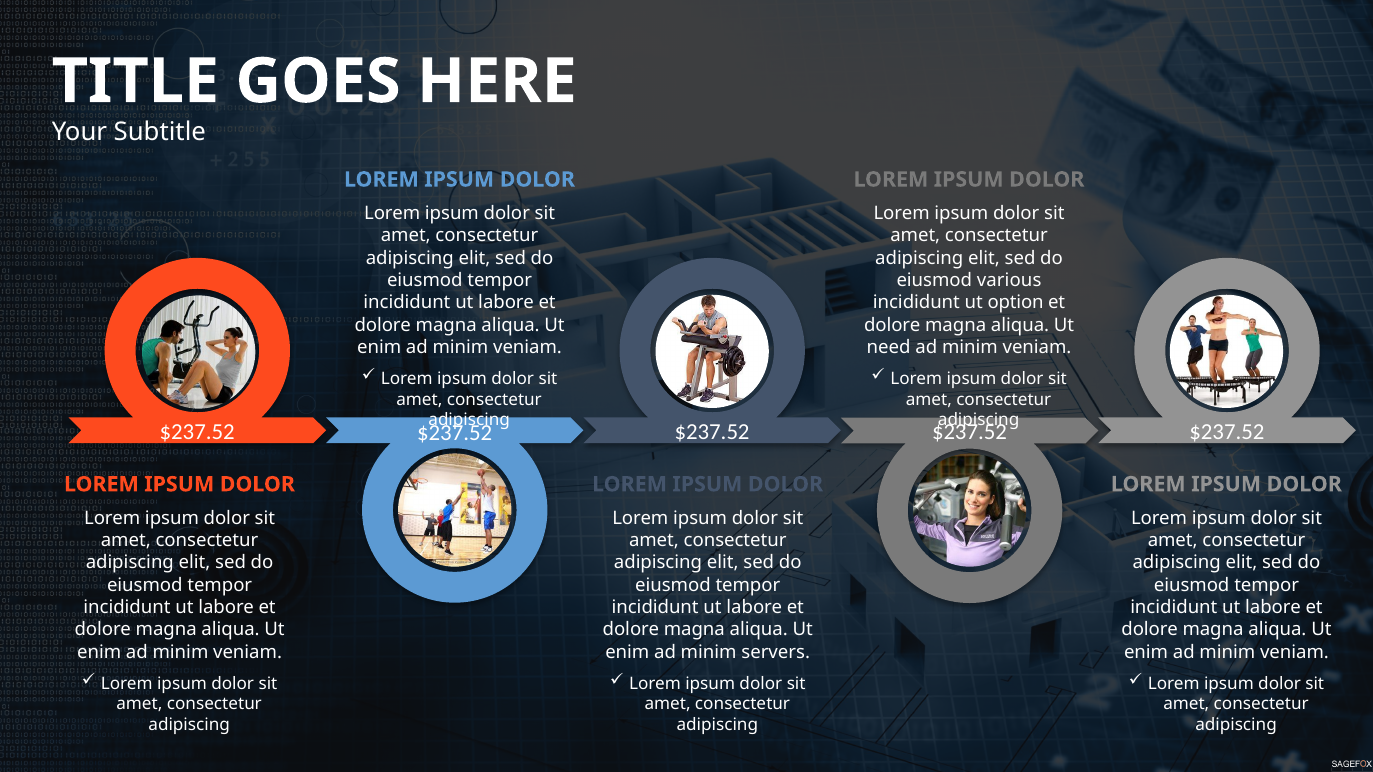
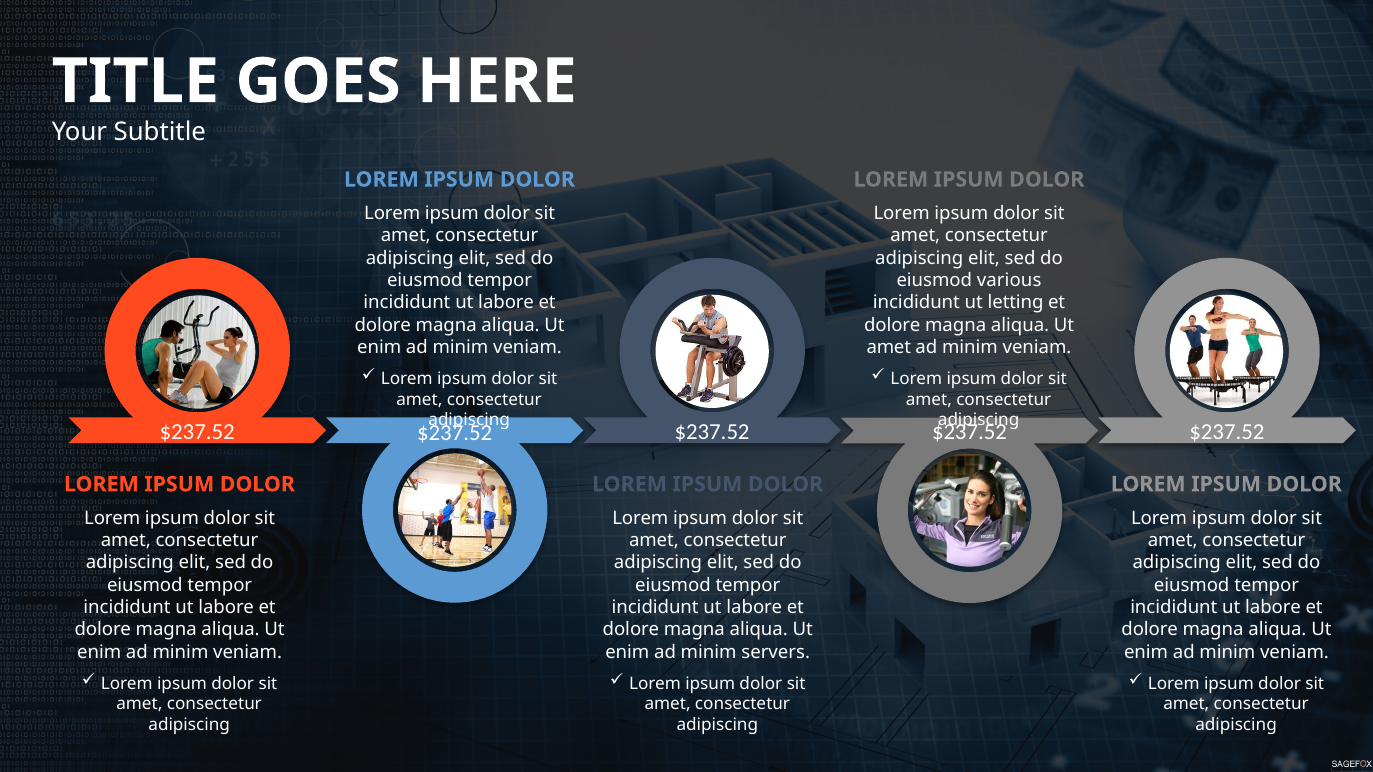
option: option -> letting
need at (889, 347): need -> amet
